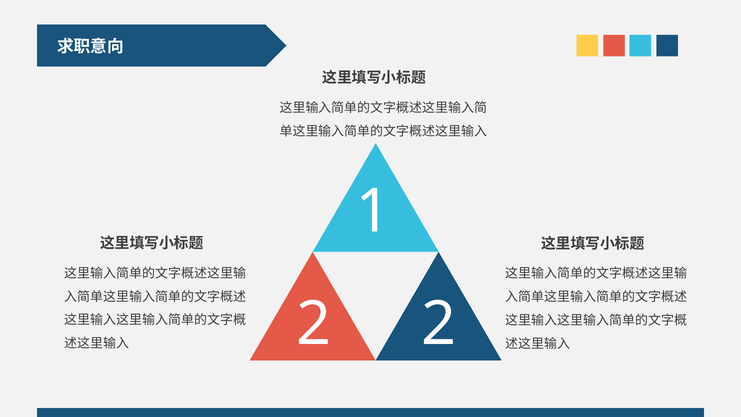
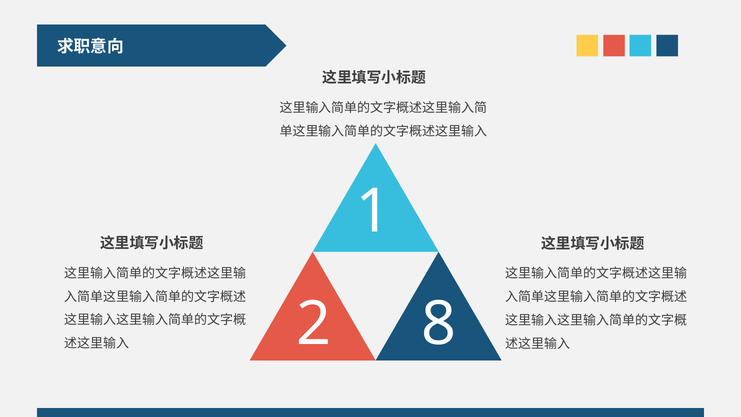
2 2: 2 -> 8
